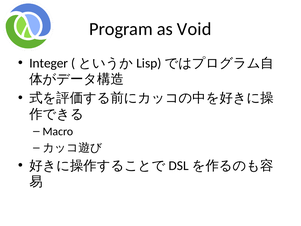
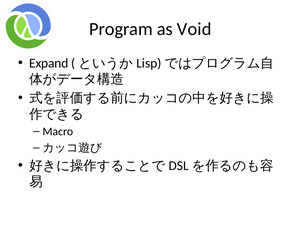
Integer: Integer -> Expand
